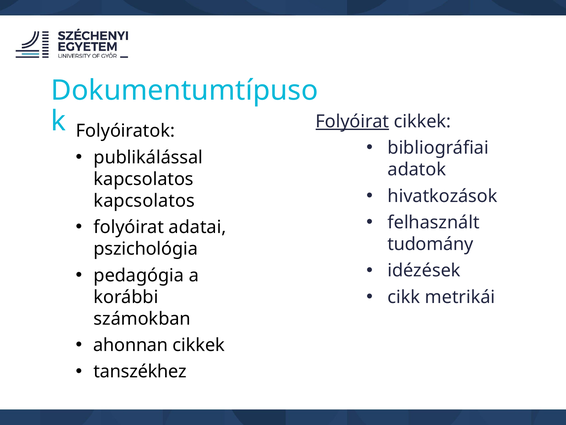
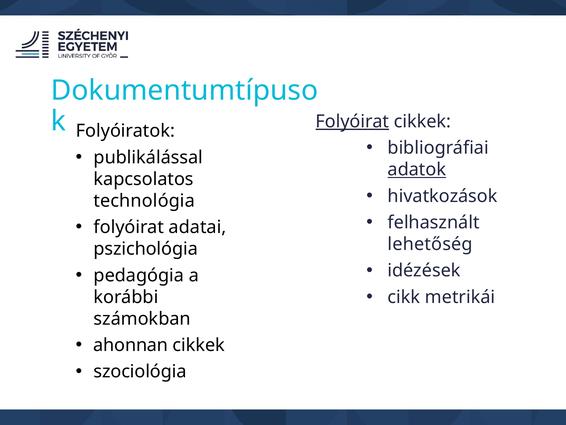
adatok underline: none -> present
kapcsolatos at (144, 201): kapcsolatos -> technológia
tudomány: tudomány -> lehetőség
tanszékhez: tanszékhez -> szociológia
